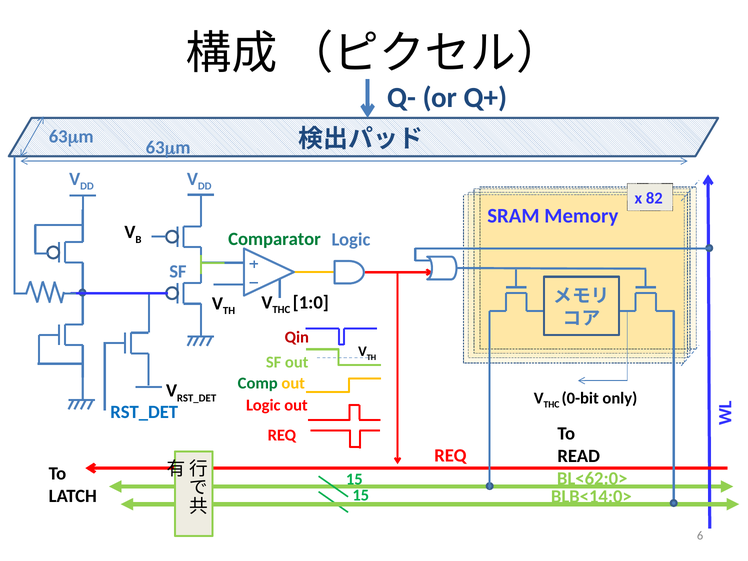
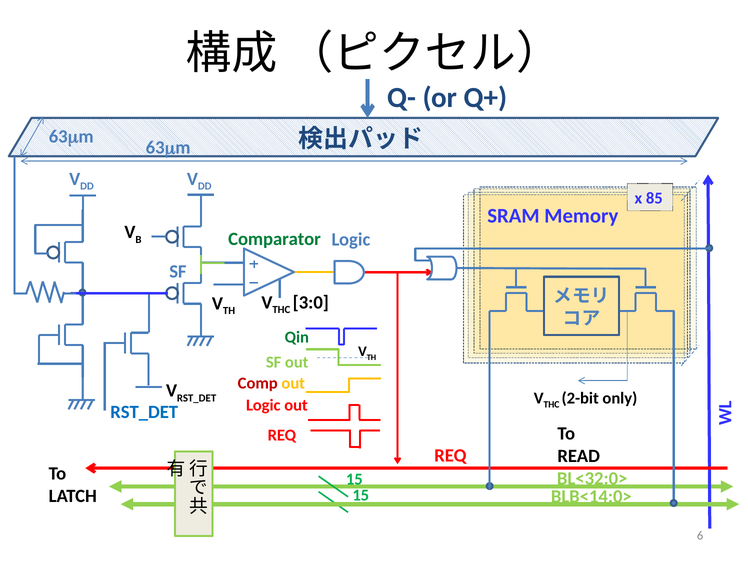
82: 82 -> 85
1:0: 1:0 -> 3:0
Qin colour: red -> green
Comp colour: green -> red
0-bit: 0-bit -> 2-bit
BL<62:0>: BL<62:0> -> BL<32:0>
